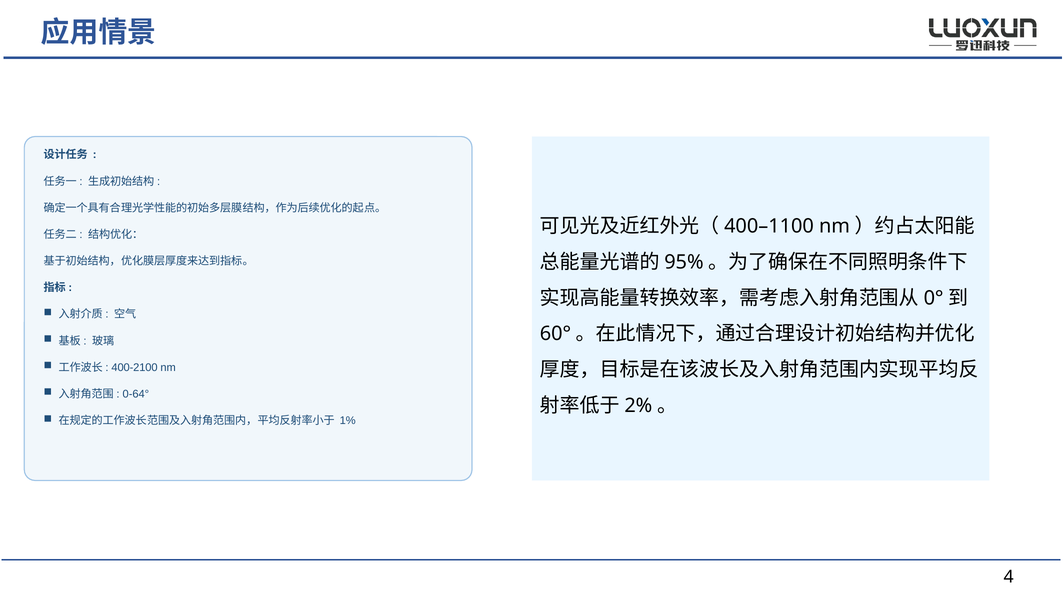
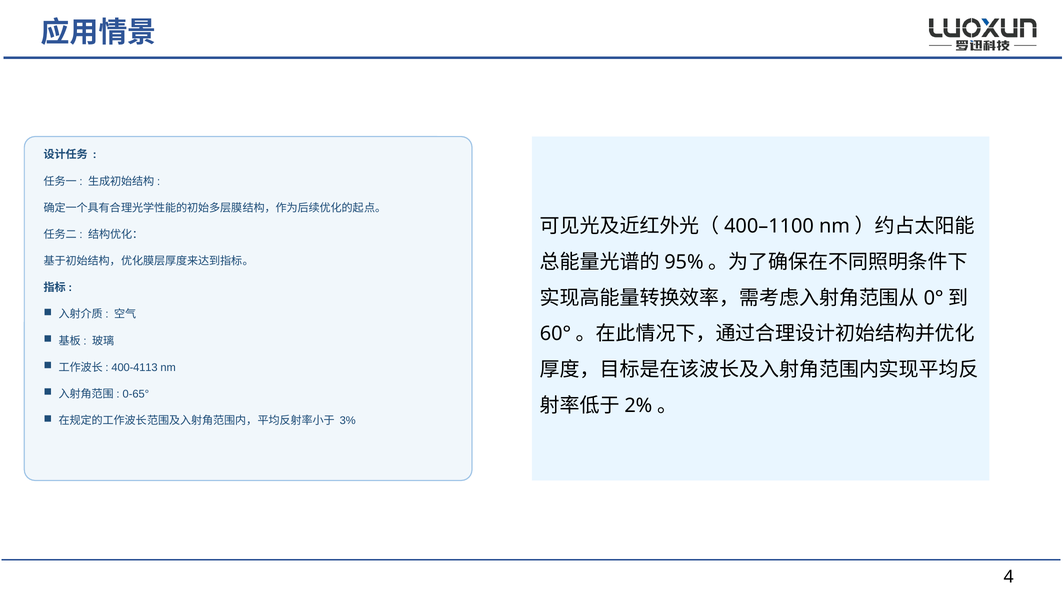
400-2100: 400-2100 -> 400-4113
0-64°: 0-64° -> 0-65°
1%: 1% -> 3%
